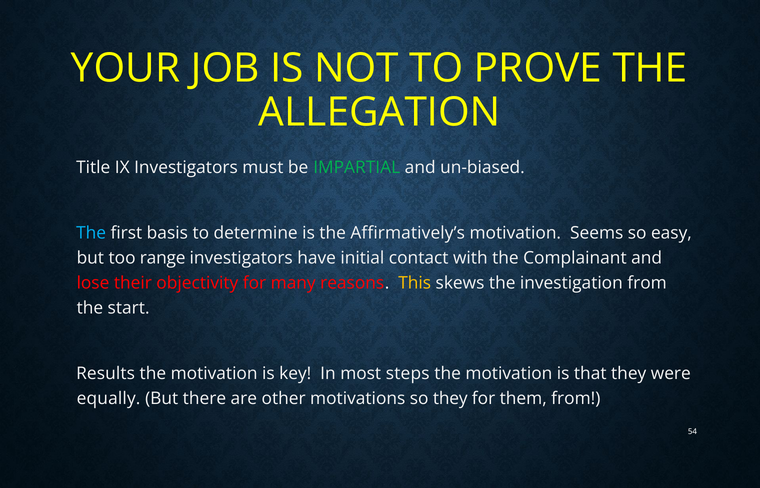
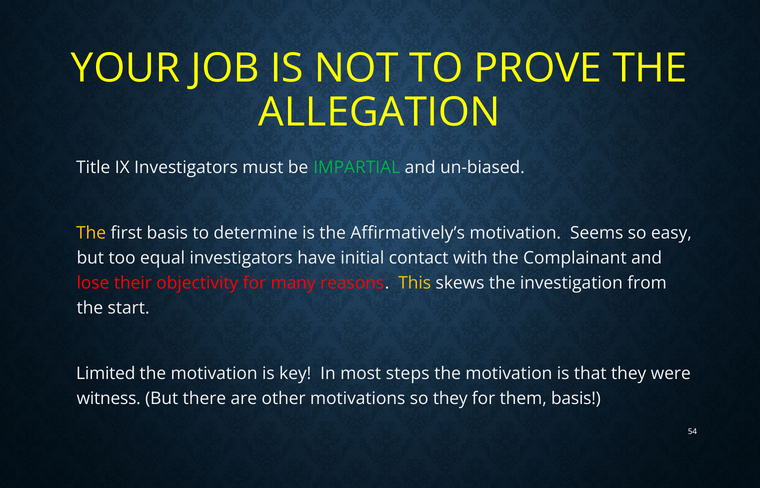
The at (91, 234) colour: light blue -> yellow
range: range -> equal
Results: Results -> Limited
equally: equally -> witness
them from: from -> basis
